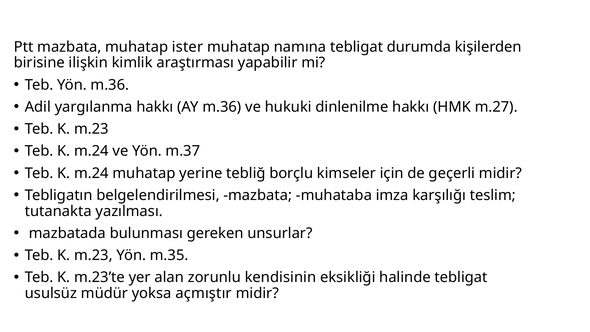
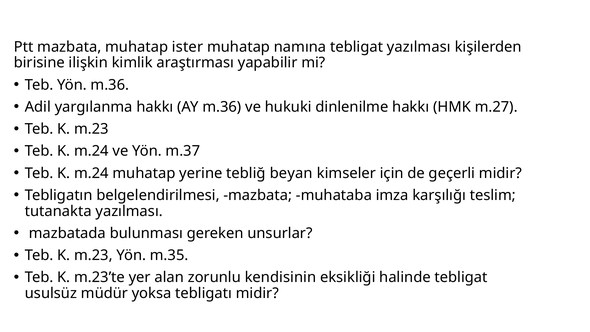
tebligat durumda: durumda -> yazılması
borçlu: borçlu -> beyan
açmıştır: açmıştır -> tebligatı
